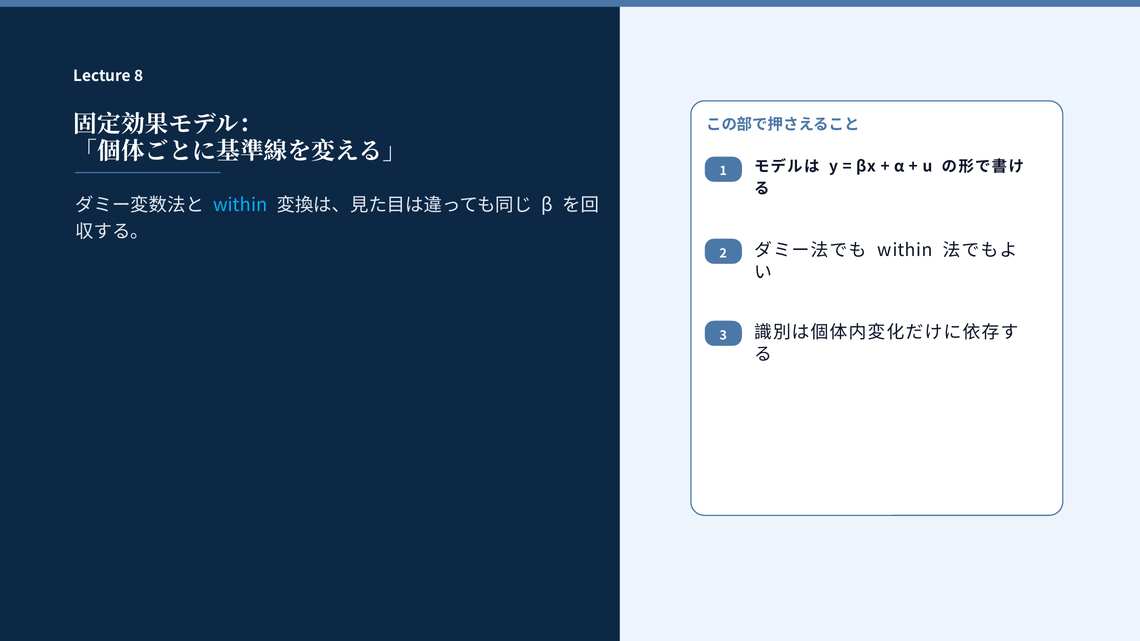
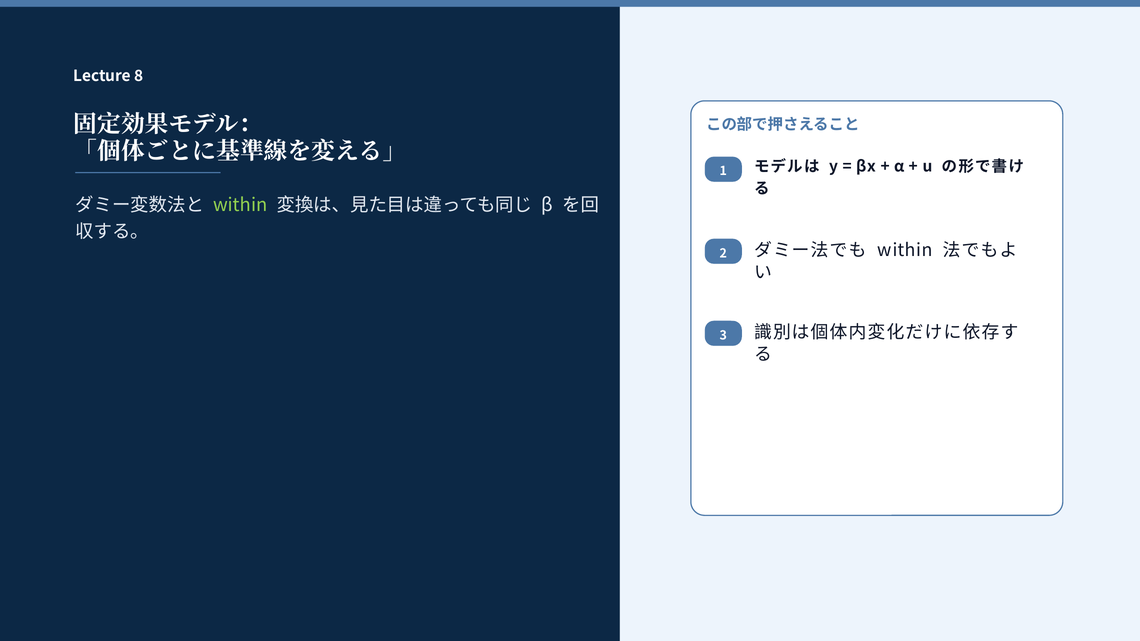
within at (240, 205) colour: light blue -> light green
